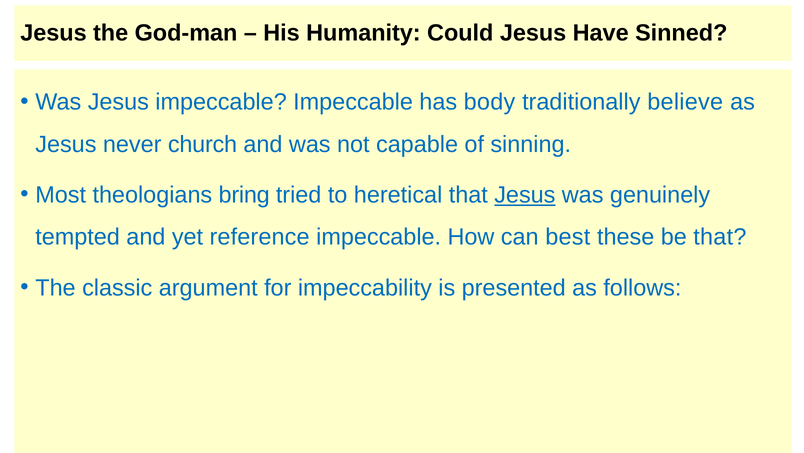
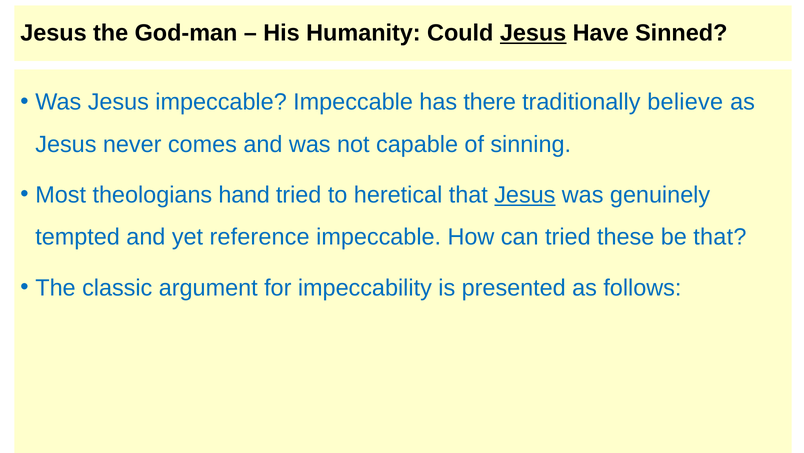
Jesus at (533, 33) underline: none -> present
body: body -> there
church: church -> comes
bring: bring -> hand
can best: best -> tried
